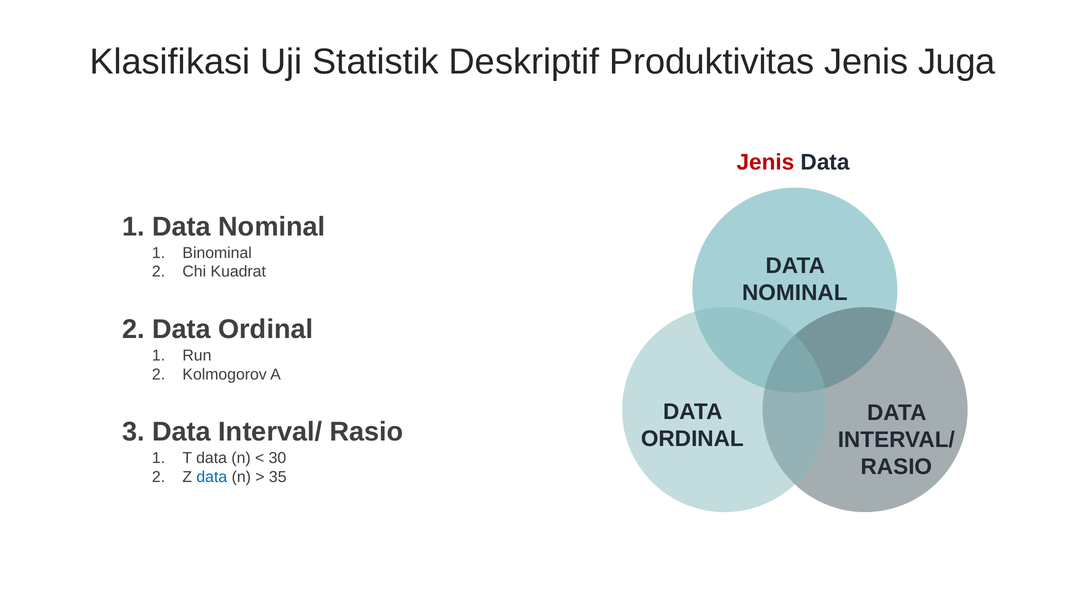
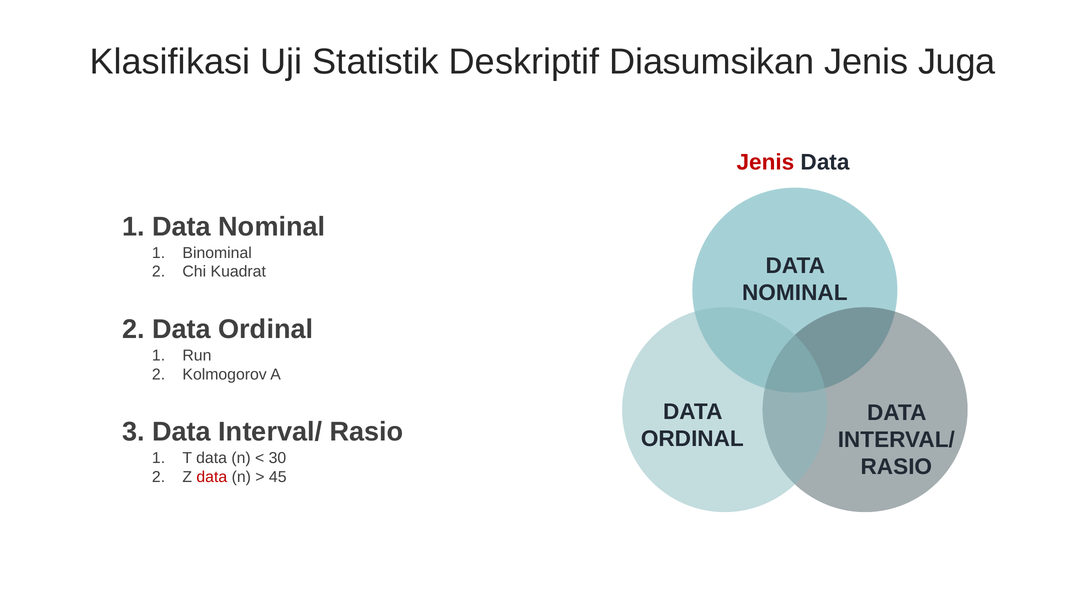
Produktivitas: Produktivitas -> Diasumsikan
data at (212, 477) colour: blue -> red
35: 35 -> 45
